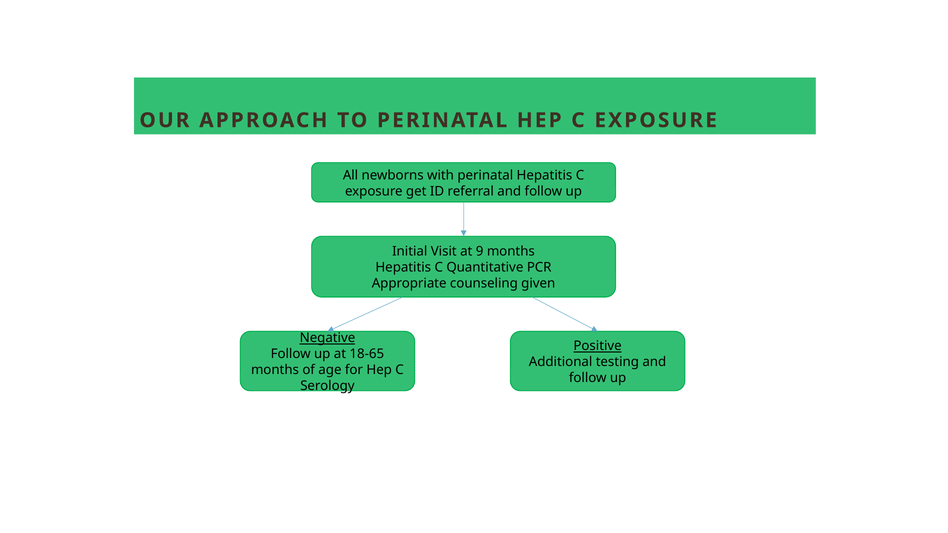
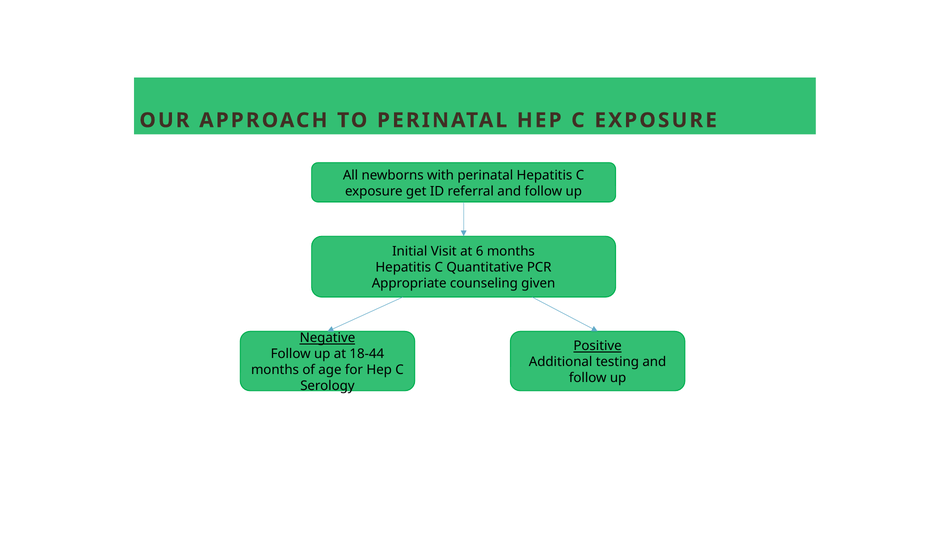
9: 9 -> 6
18-65: 18-65 -> 18-44
